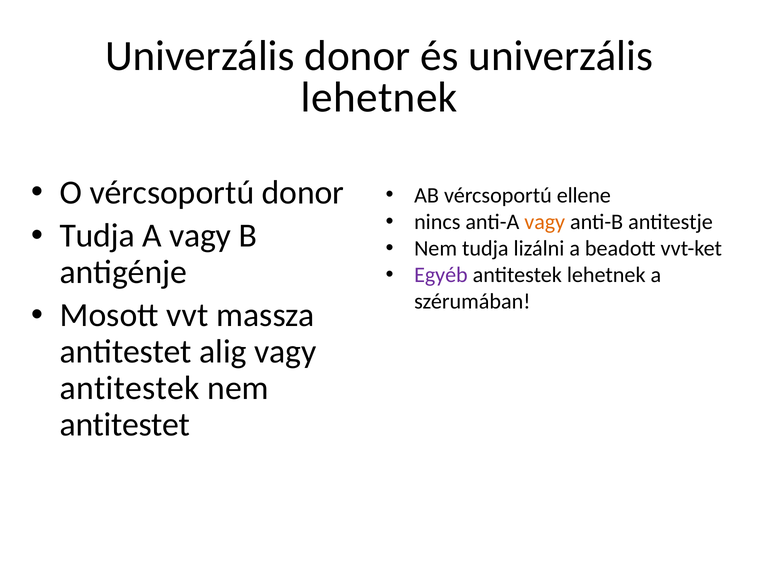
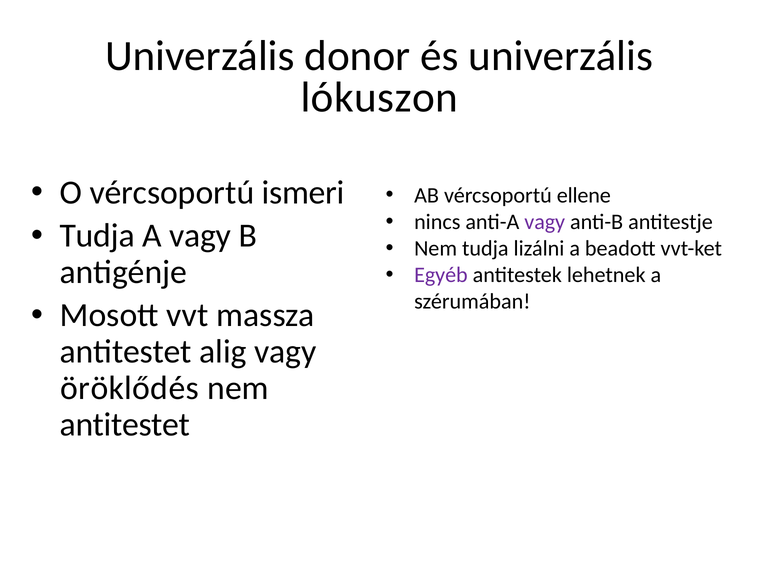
lehetnek at (379, 97): lehetnek -> lókuszon
vércsoportú donor: donor -> ismeri
vagy at (545, 222) colour: orange -> purple
antitestek at (130, 388): antitestek -> öröklődés
